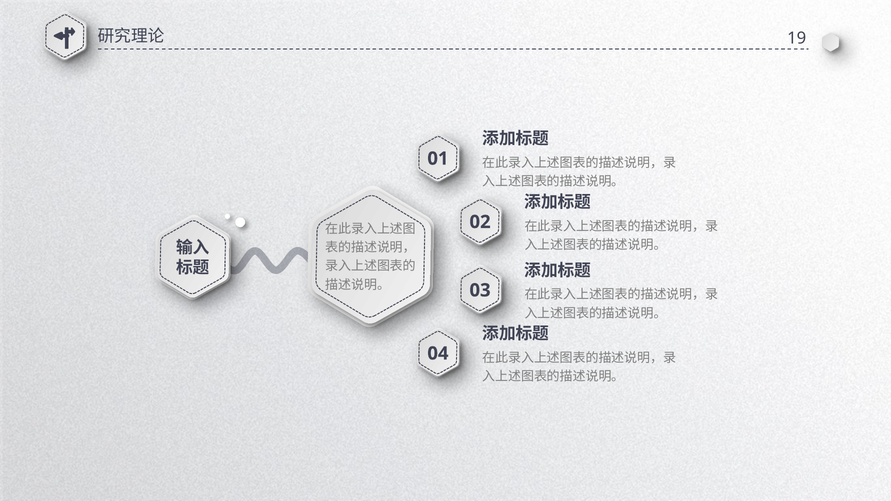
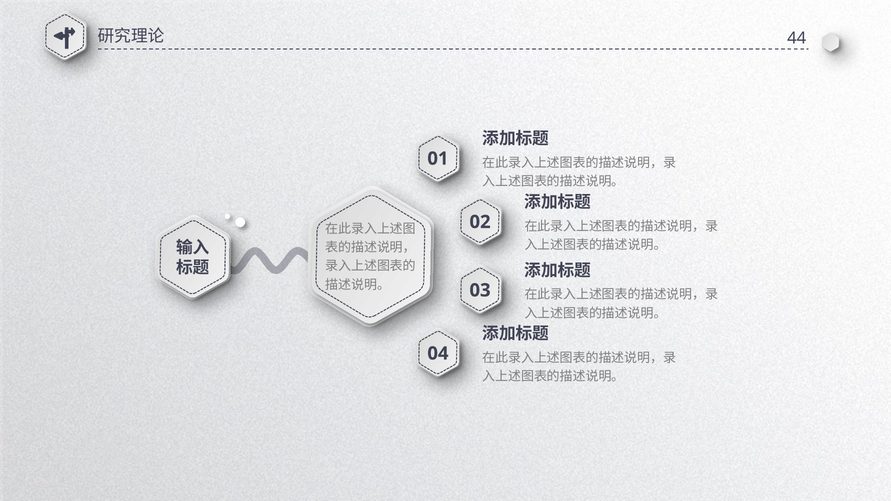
19: 19 -> 44
